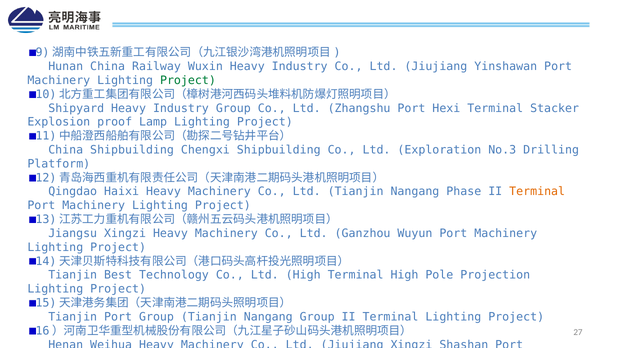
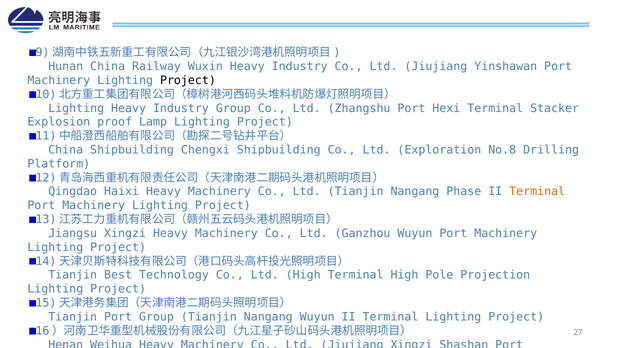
Project at (188, 80) colour: green -> black
Shipyard at (76, 108): Shipyard -> Lighting
No.3: No.3 -> No.8
Nangang Group: Group -> Wuyun
